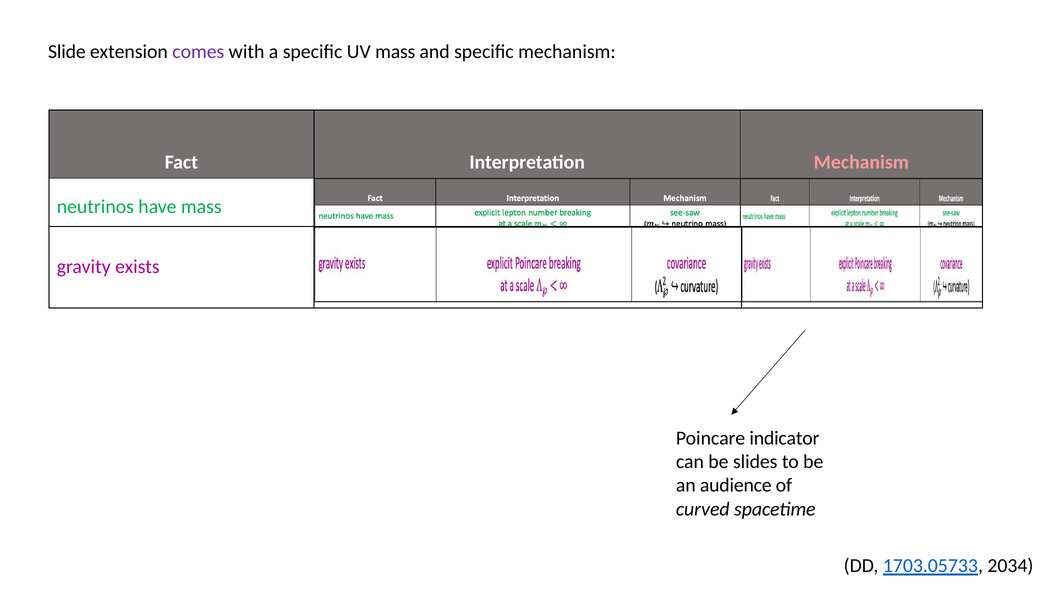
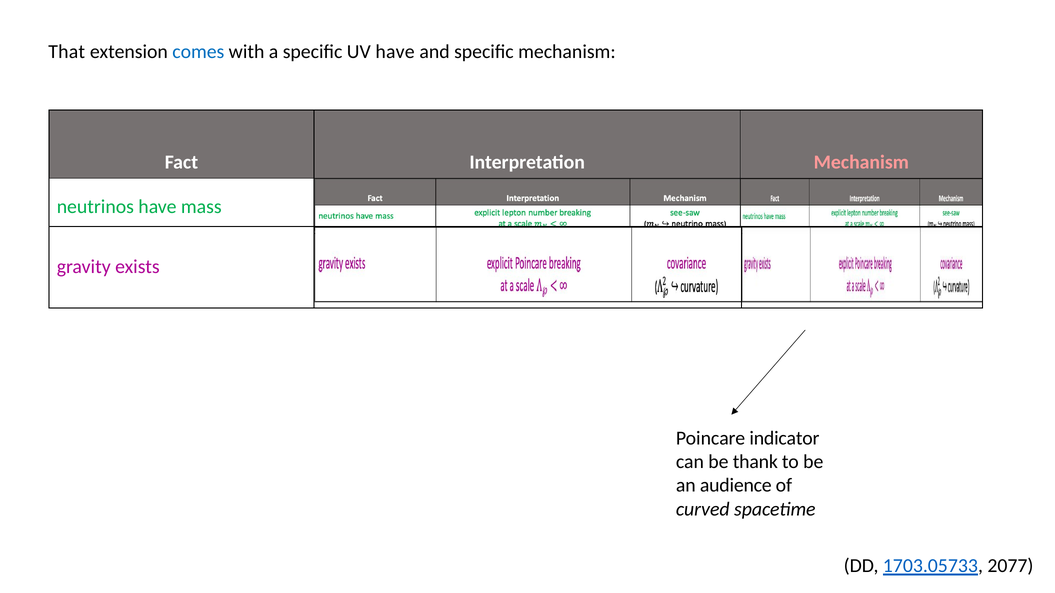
Slide: Slide -> That
comes colour: purple -> blue
UV mass: mass -> have
slides: slides -> thank
2034: 2034 -> 2077
